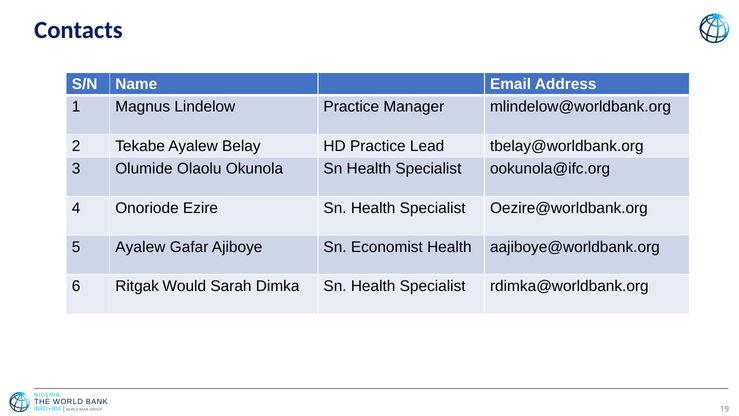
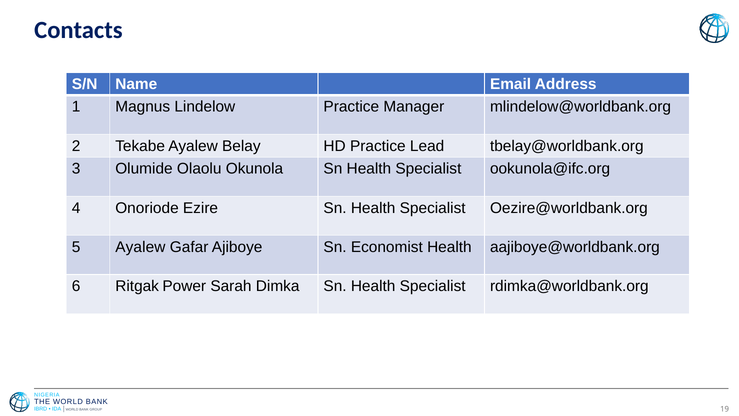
Would: Would -> Power
